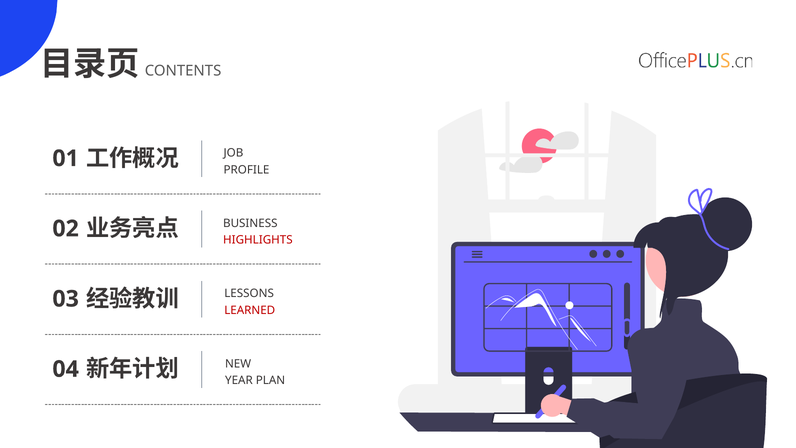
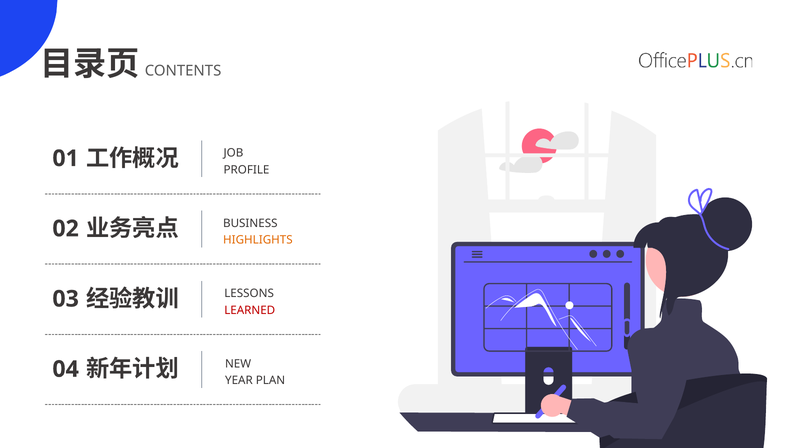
HIGHLIGHTS colour: red -> orange
